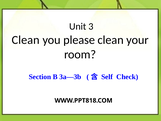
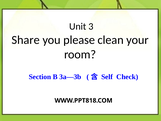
Clean at (26, 40): Clean -> Share
